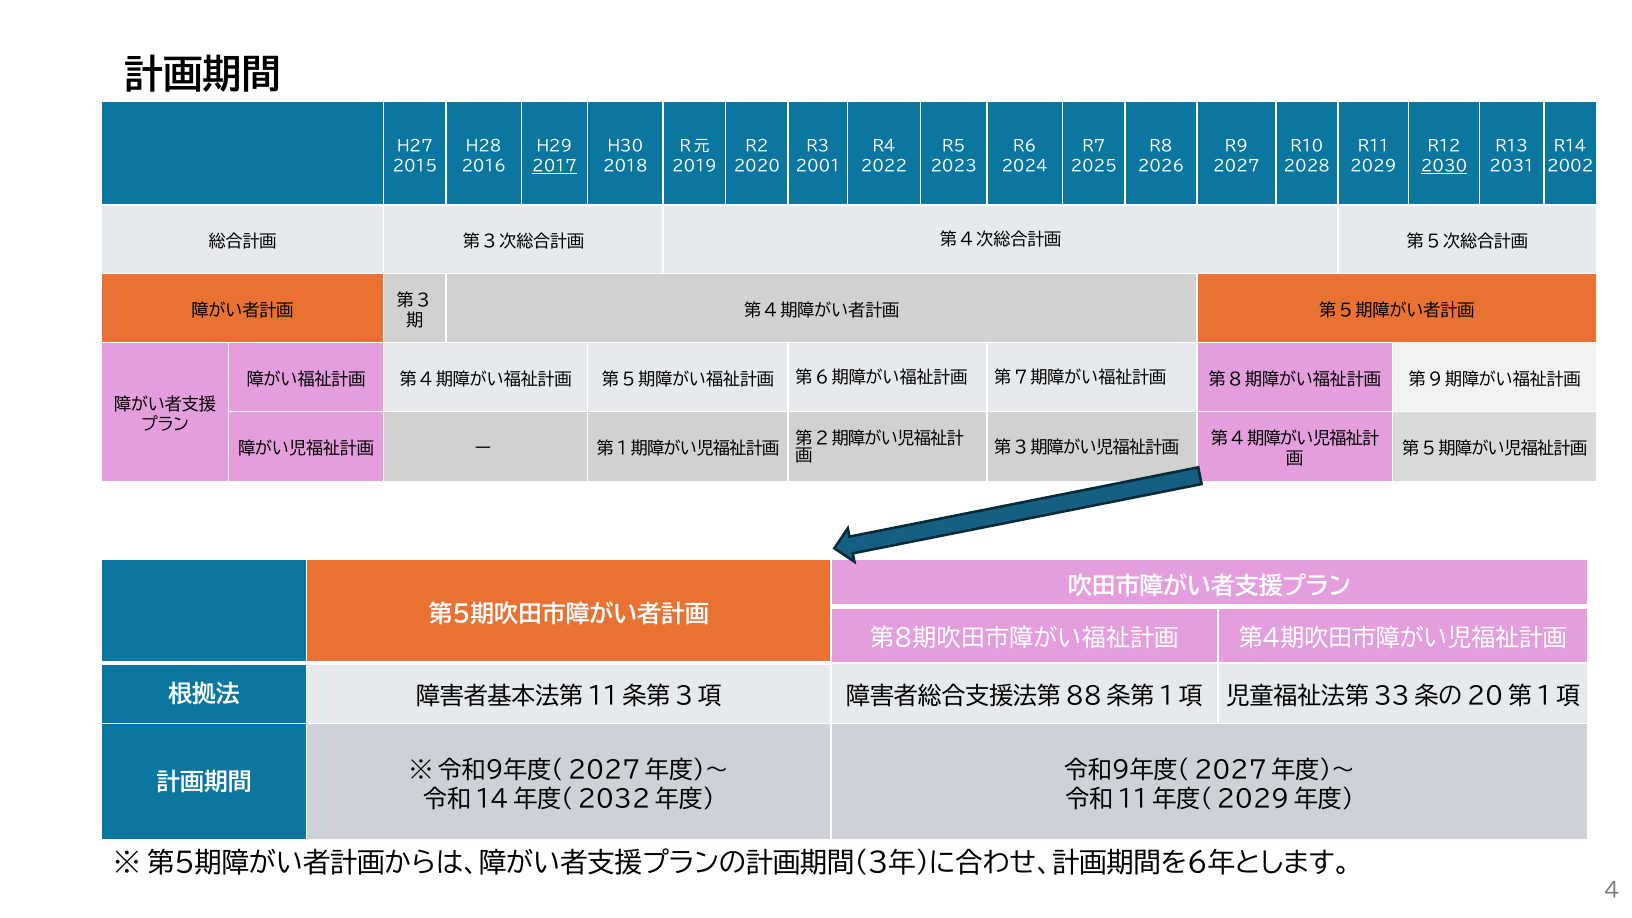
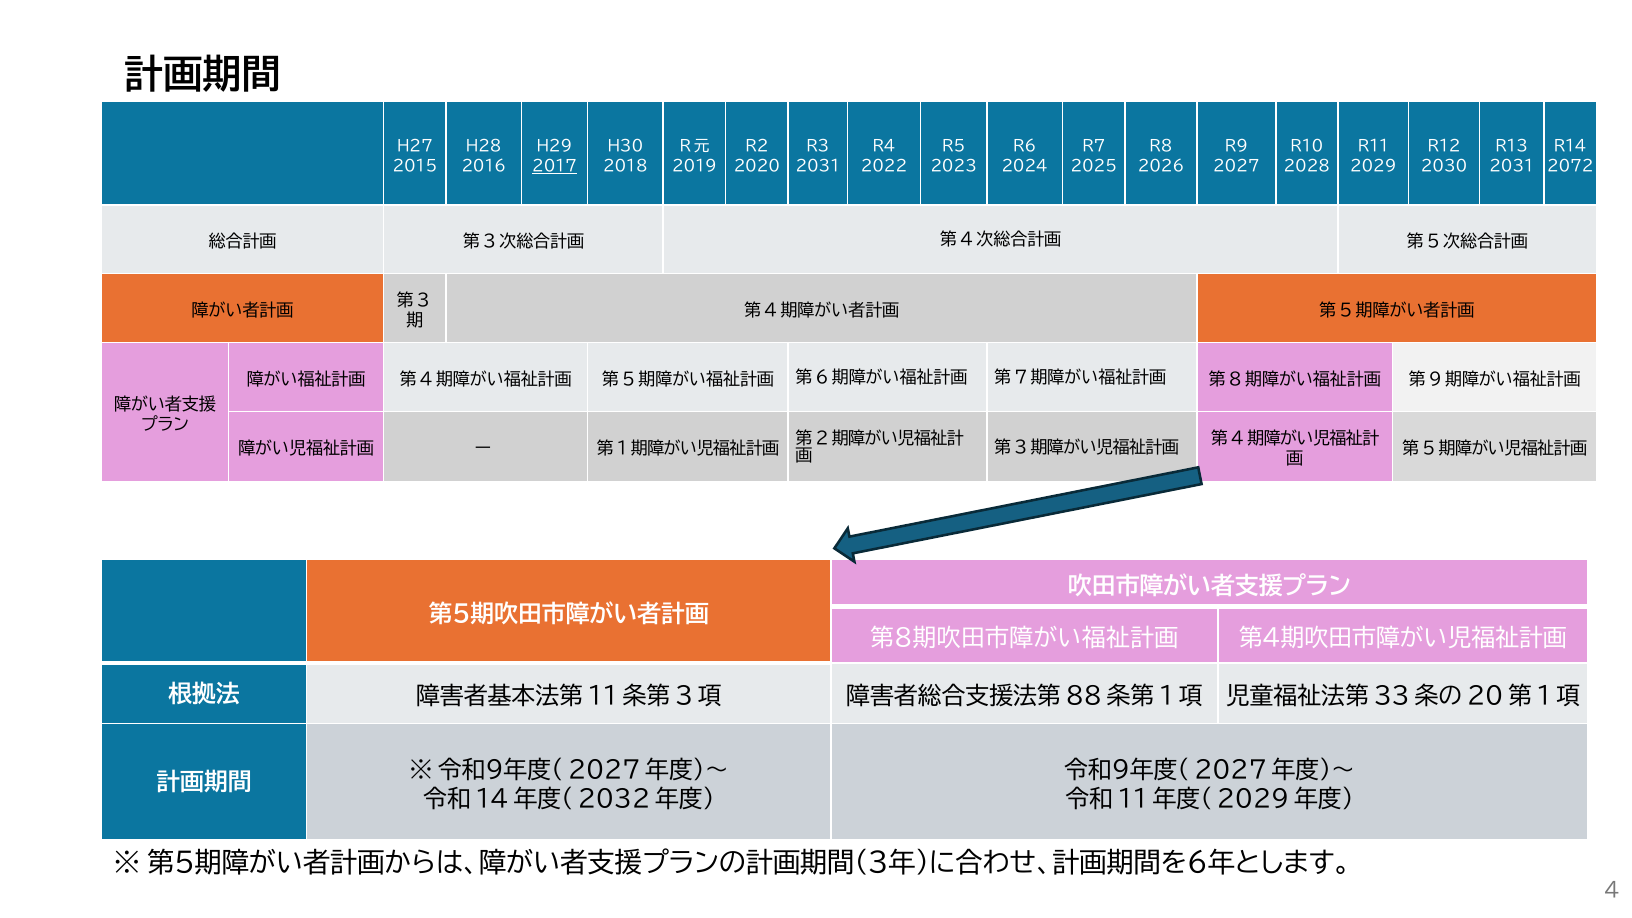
2001 at (818, 167): 2001 -> 2031
2030 underline: present -> none
2002: 2002 -> 2072
